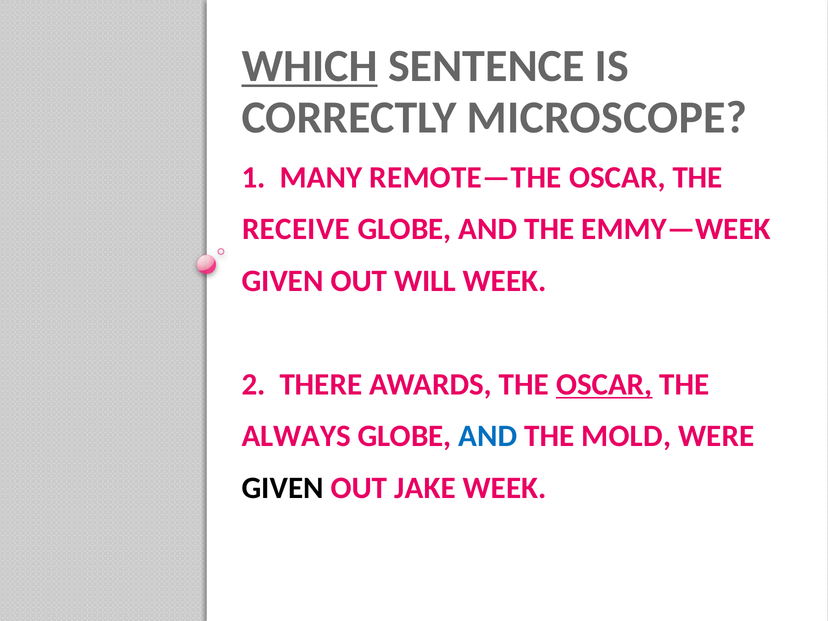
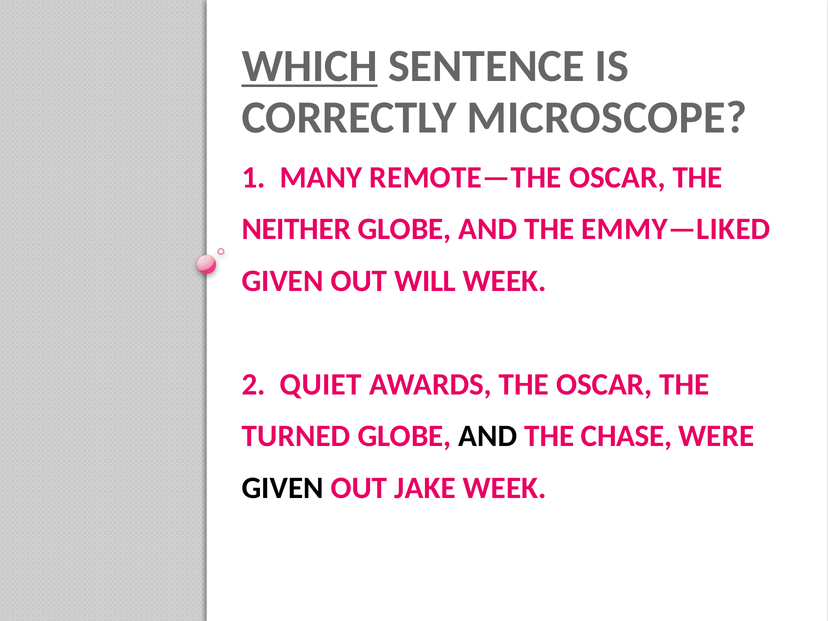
RECEIVE: RECEIVE -> NEITHER
EMMY—WEEK: EMMY—WEEK -> EMMY—LIKED
THERE: THERE -> QUIET
OSCAR at (604, 384) underline: present -> none
ALWAYS: ALWAYS -> TURNED
AND at (488, 436) colour: blue -> black
MOLD: MOLD -> CHASE
